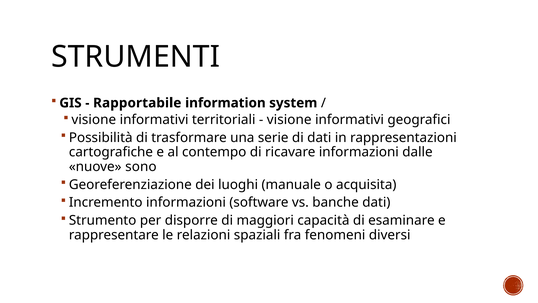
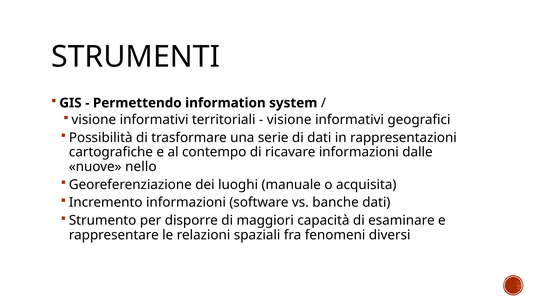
Rapportabile: Rapportabile -> Permettendo
sono: sono -> nello
